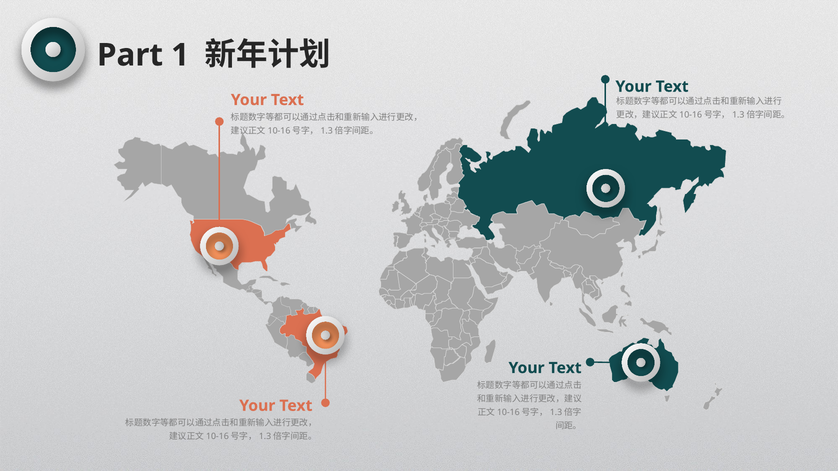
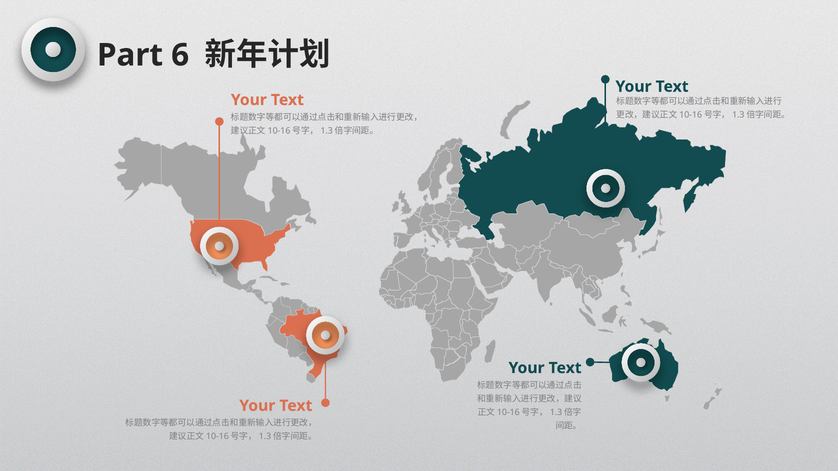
1: 1 -> 6
